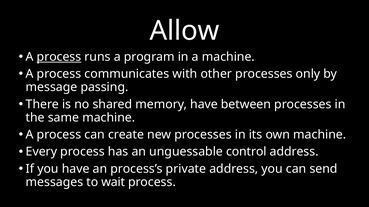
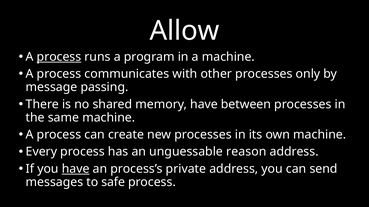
control: control -> reason
have at (76, 169) underline: none -> present
wait: wait -> safe
